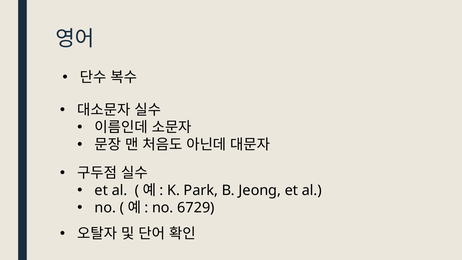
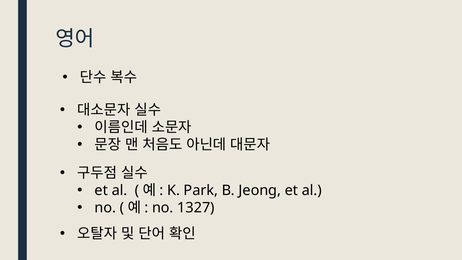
6729: 6729 -> 1327
